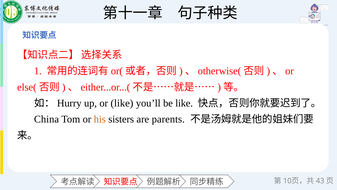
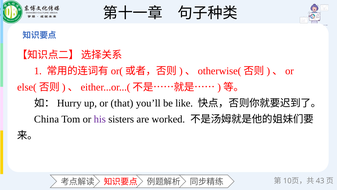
or like: like -> that
his colour: orange -> purple
parents: parents -> worked
